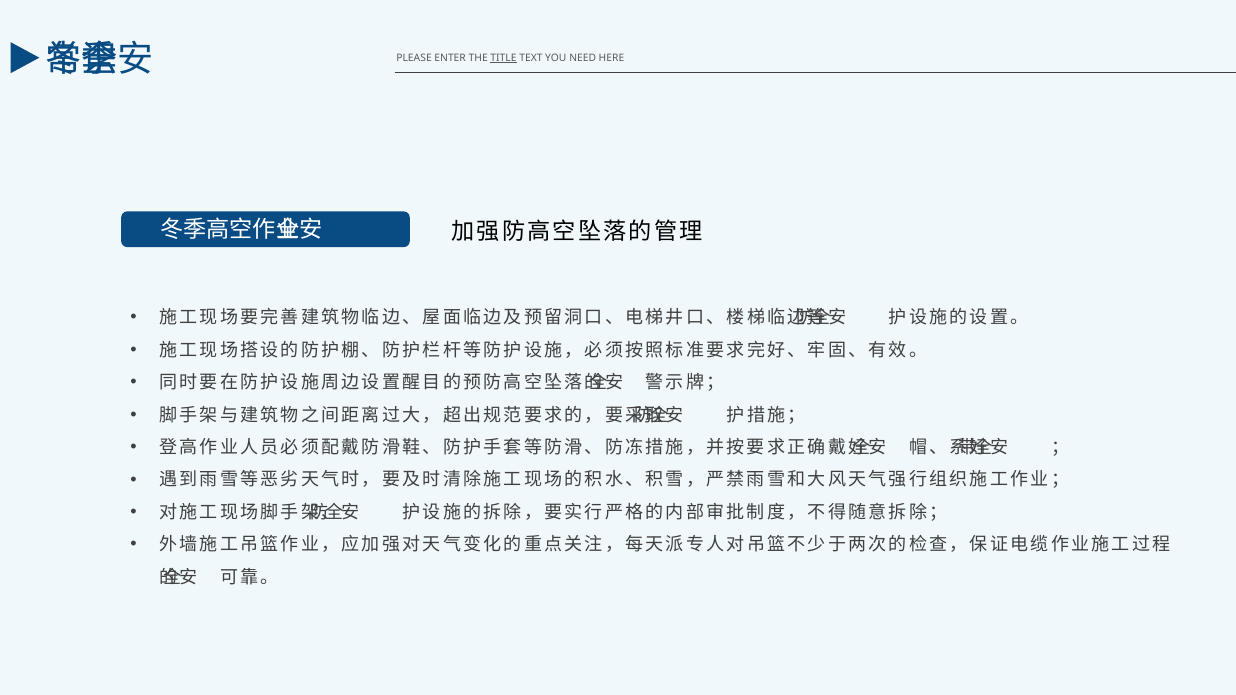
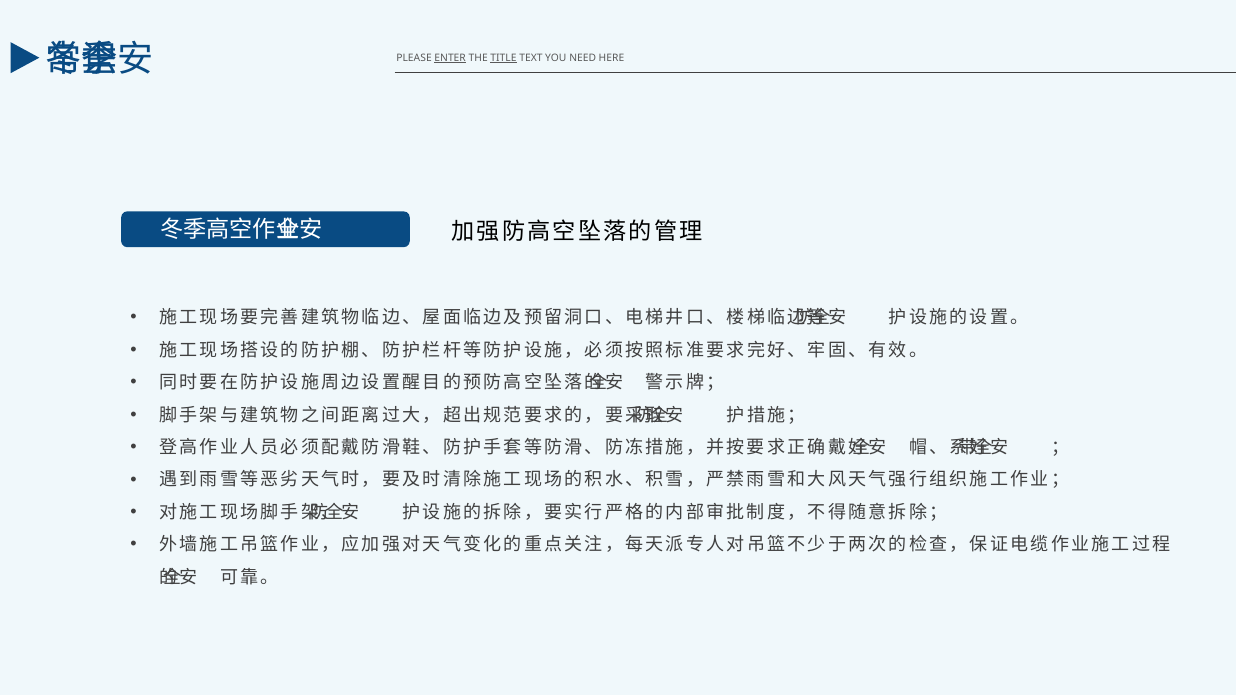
ENTER underline: none -> present
